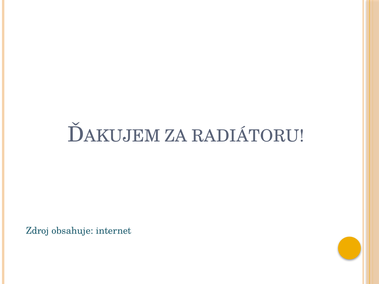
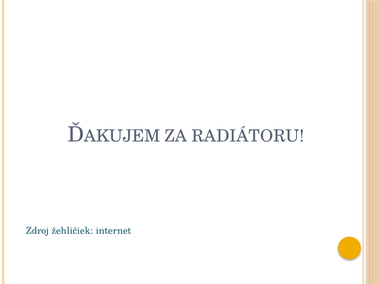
obsahuje: obsahuje -> žehličiek
